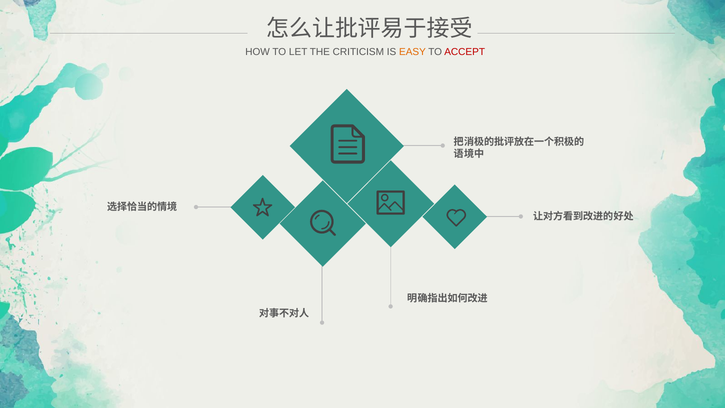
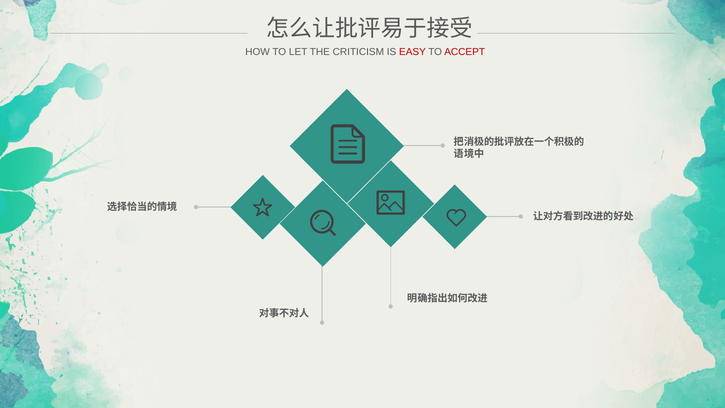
EASY colour: orange -> red
